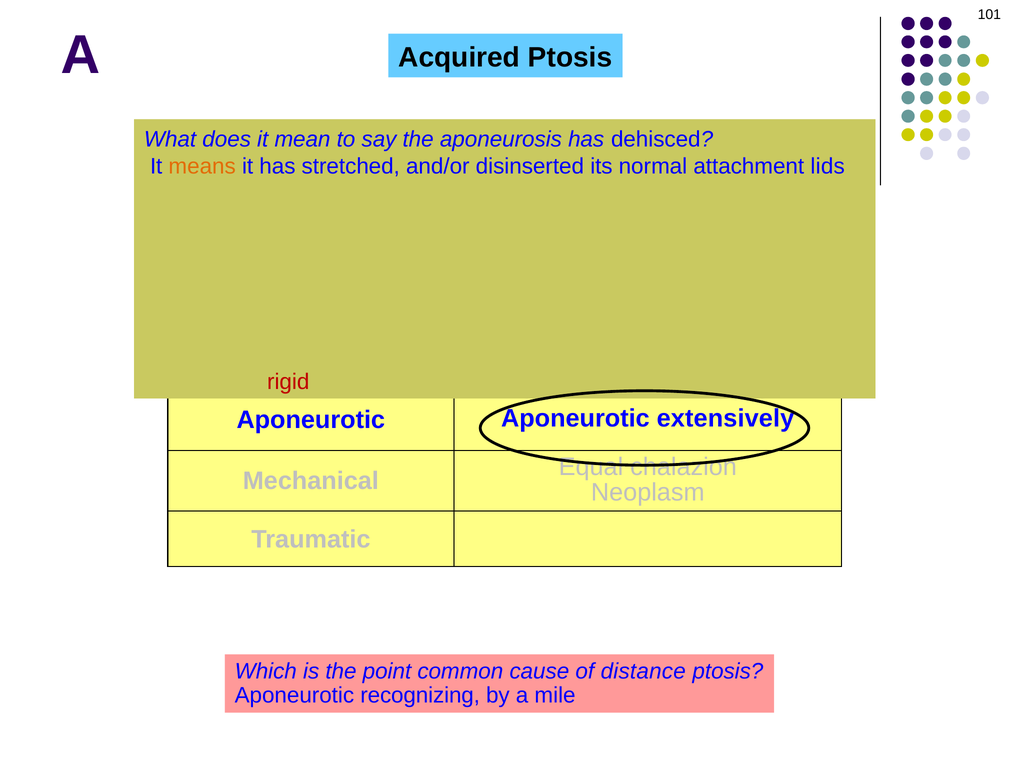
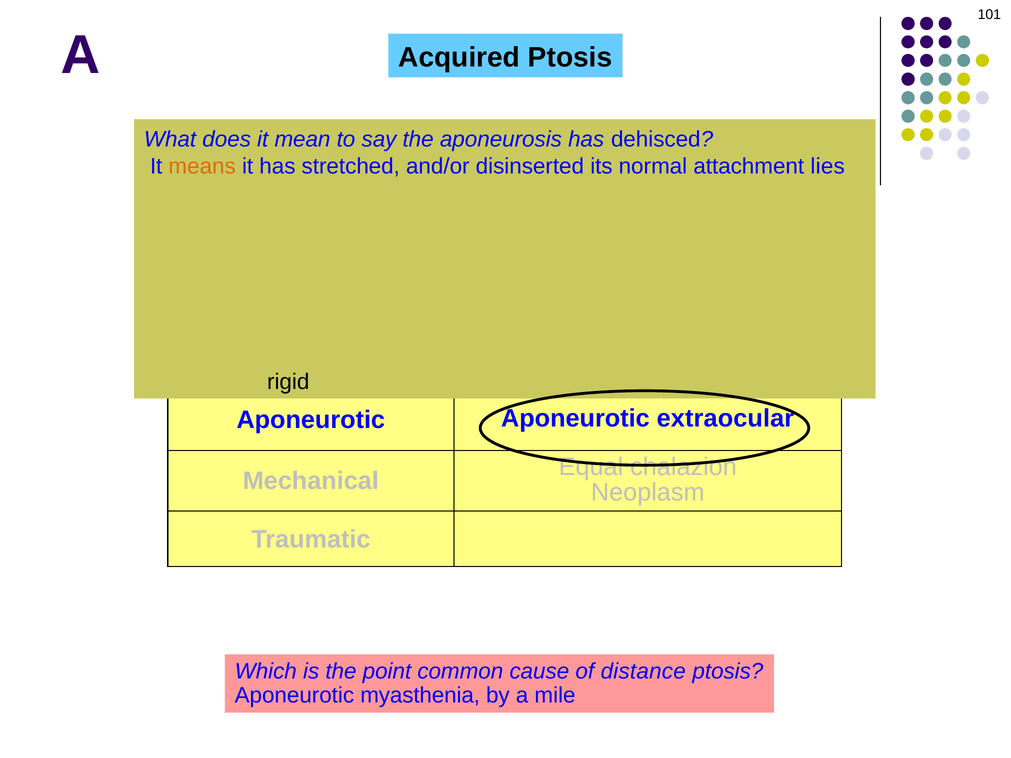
lids: lids -> lies
rigid colour: red -> black
extensively: extensively -> extraocular
recognizing: recognizing -> myasthenia
